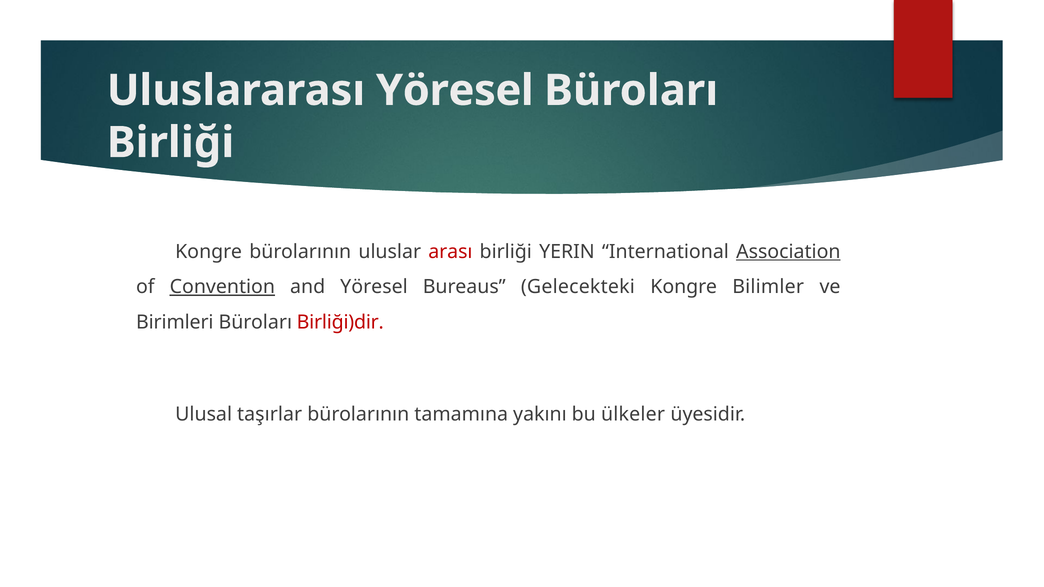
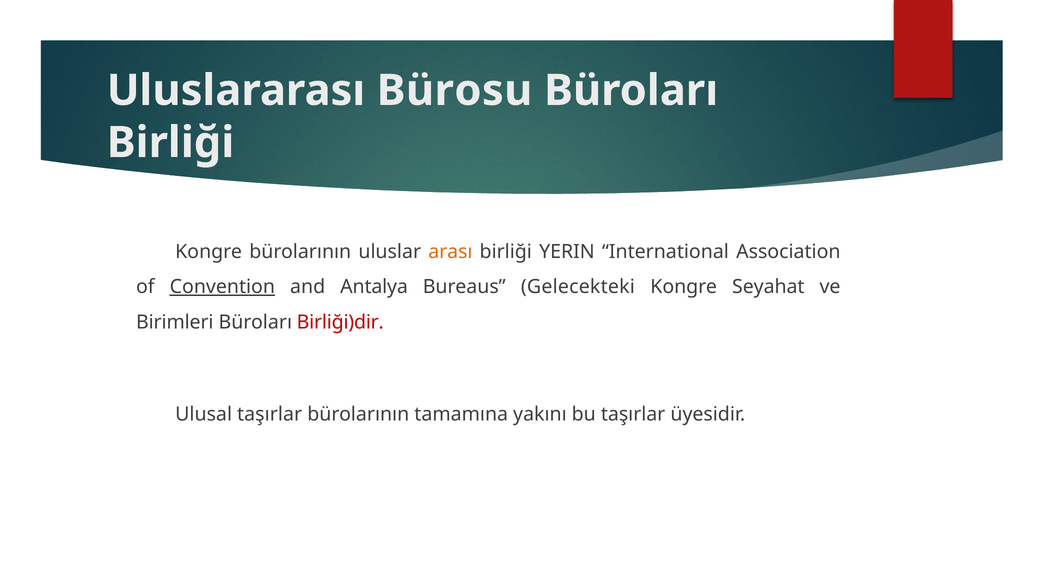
Uluslararası Yöresel: Yöresel -> Bürosu
arası colour: red -> orange
Association underline: present -> none
and Yöresel: Yöresel -> Antalya
Bilimler: Bilimler -> Seyahat
bu ülkeler: ülkeler -> taşırlar
